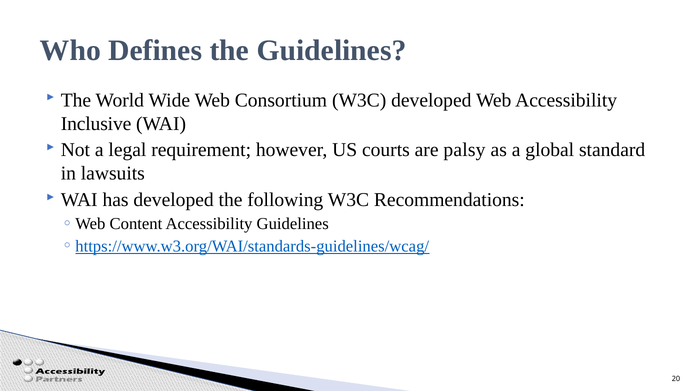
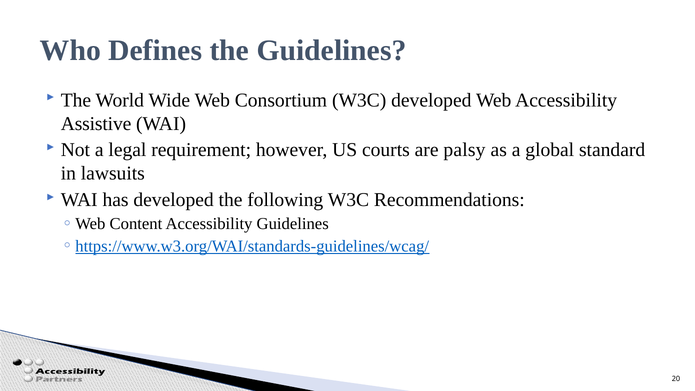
Inclusive: Inclusive -> Assistive
